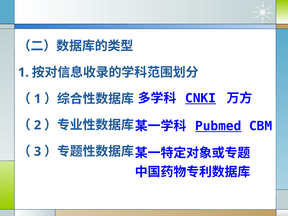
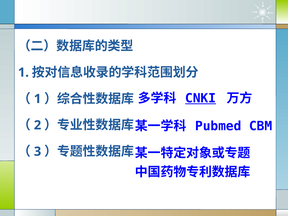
Pubmed underline: present -> none
